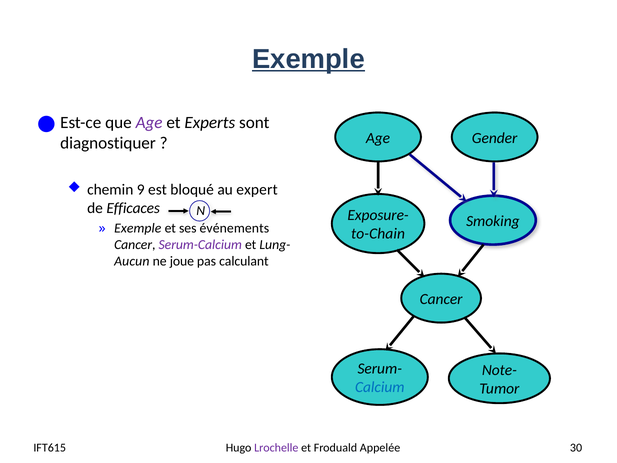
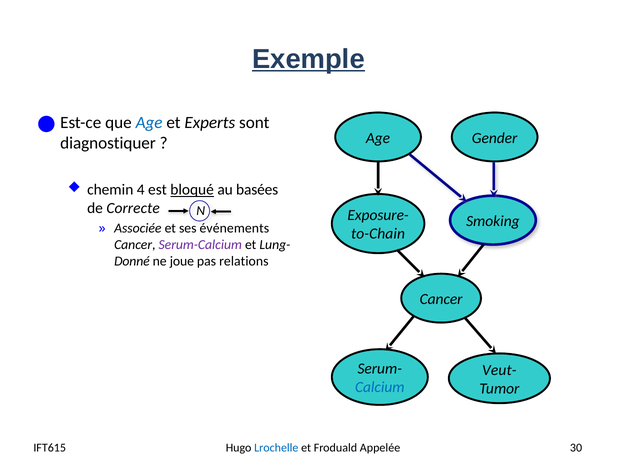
Age at (149, 123) colour: purple -> blue
9: 9 -> 4
bloqué underline: none -> present
expert: expert -> basées
Efficaces: Efficaces -> Correcte
Exemple at (138, 228): Exemple -> Associée
Aucun: Aucun -> Donné
calculant: calculant -> relations
Note-: Note- -> Veut-
Lrochelle colour: purple -> blue
